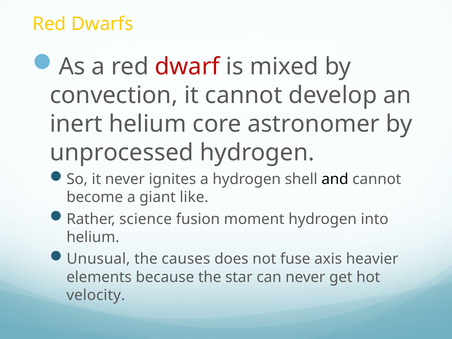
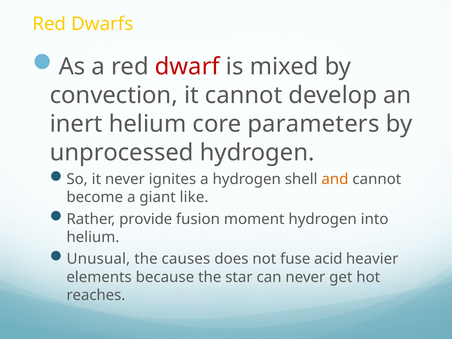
astronomer: astronomer -> parameters
and colour: black -> orange
science: science -> provide
axis: axis -> acid
velocity: velocity -> reaches
